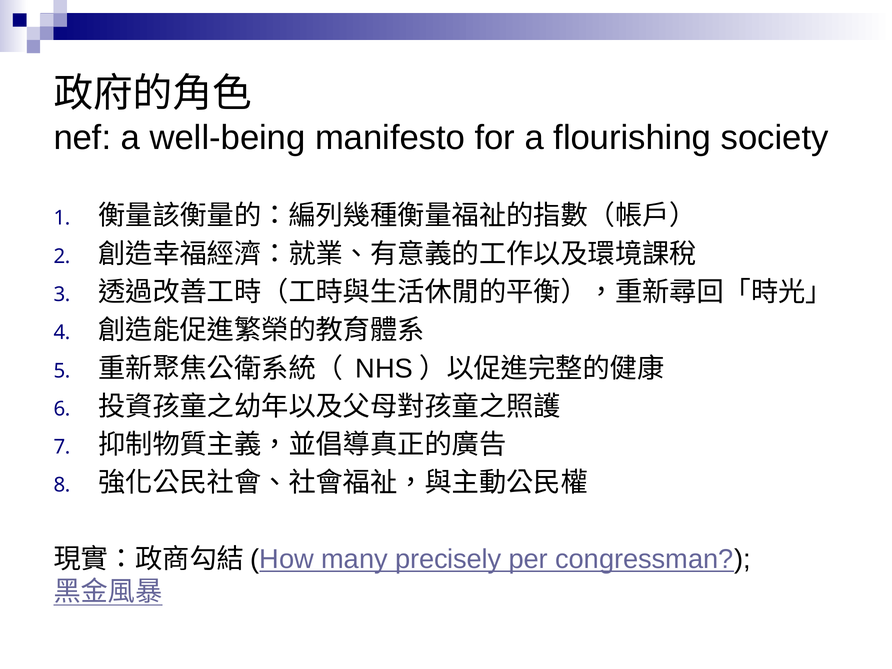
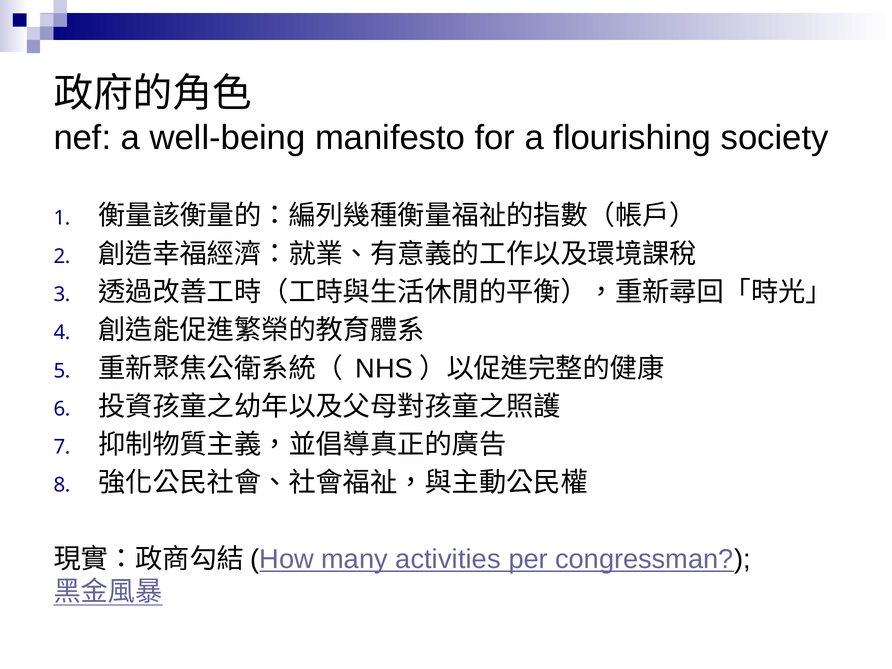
precisely: precisely -> activities
